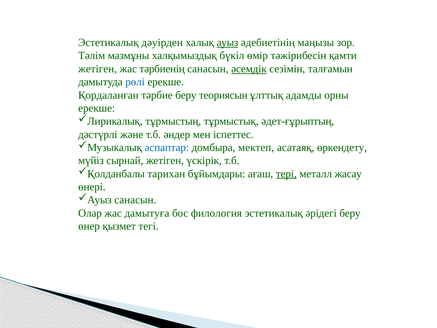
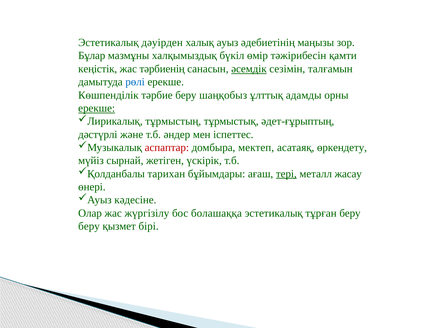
ауыз underline: present -> none
Тәлім: Тәлім -> Бұлар
жетіген at (98, 69): жетіген -> кеңістік
Қордаланған: Қордаланған -> Көшпенділік
теориясын: теориясын -> шаңқобыз
ерекше at (97, 108) underline: none -> present
аспаптар colour: blue -> red
санасын at (135, 200): санасын -> кәдесіне
дамытуға: дамытуға -> жүргізілу
филология: филология -> болашаққа
әрідегі: әрідегі -> тұрған
өнер at (89, 226): өнер -> беру
тегі: тегі -> бірі
